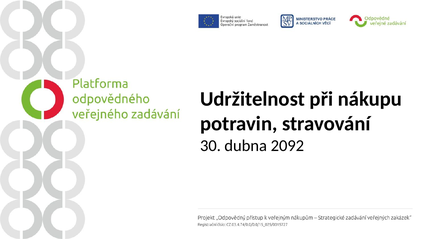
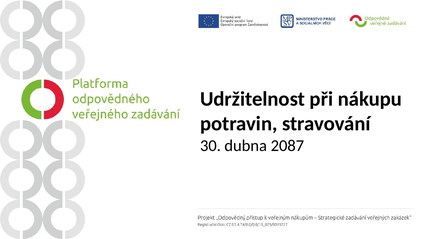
2092: 2092 -> 2087
